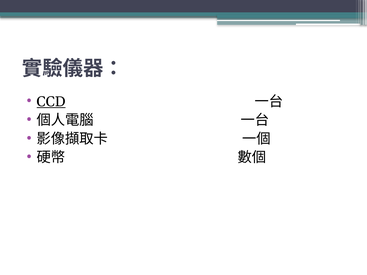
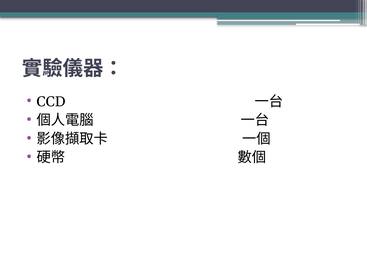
CCD underline: present -> none
